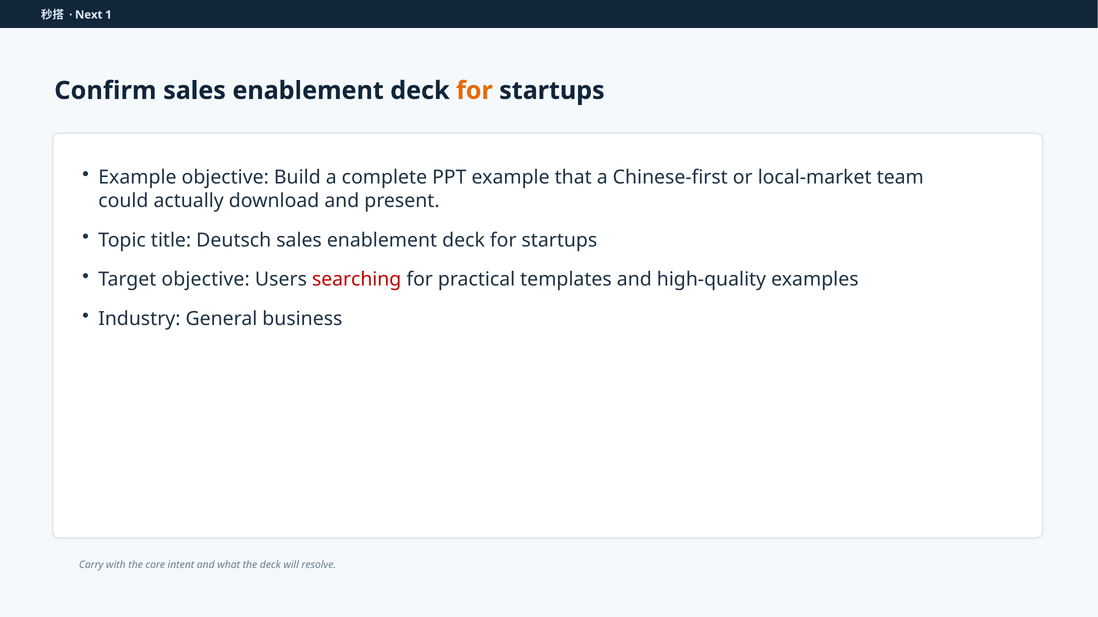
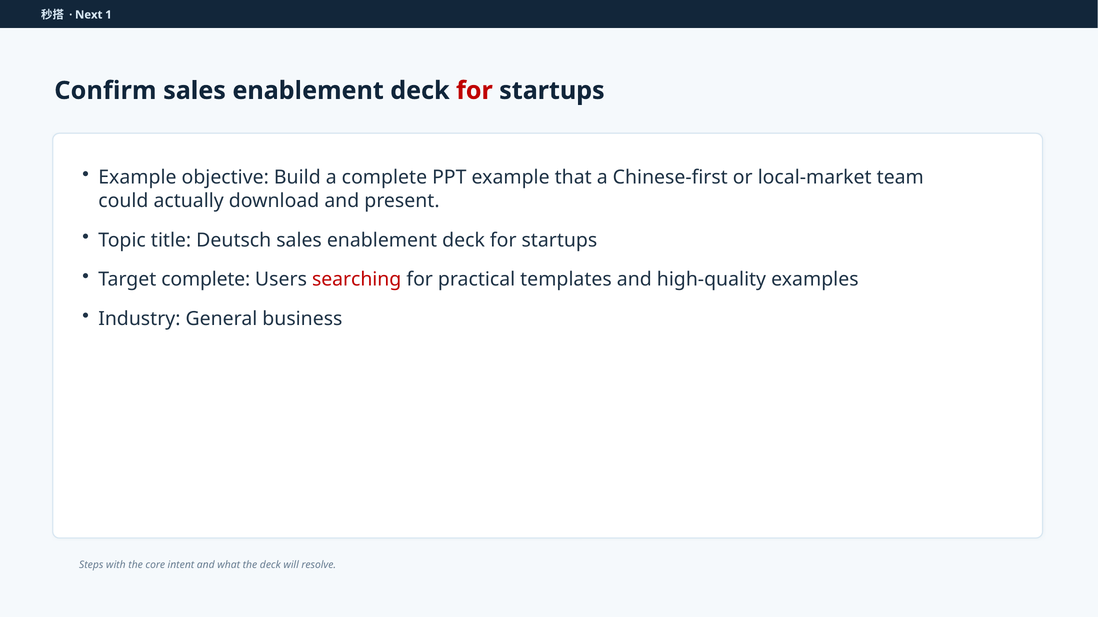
for at (474, 91) colour: orange -> red
Target objective: objective -> complete
Carry: Carry -> Steps
